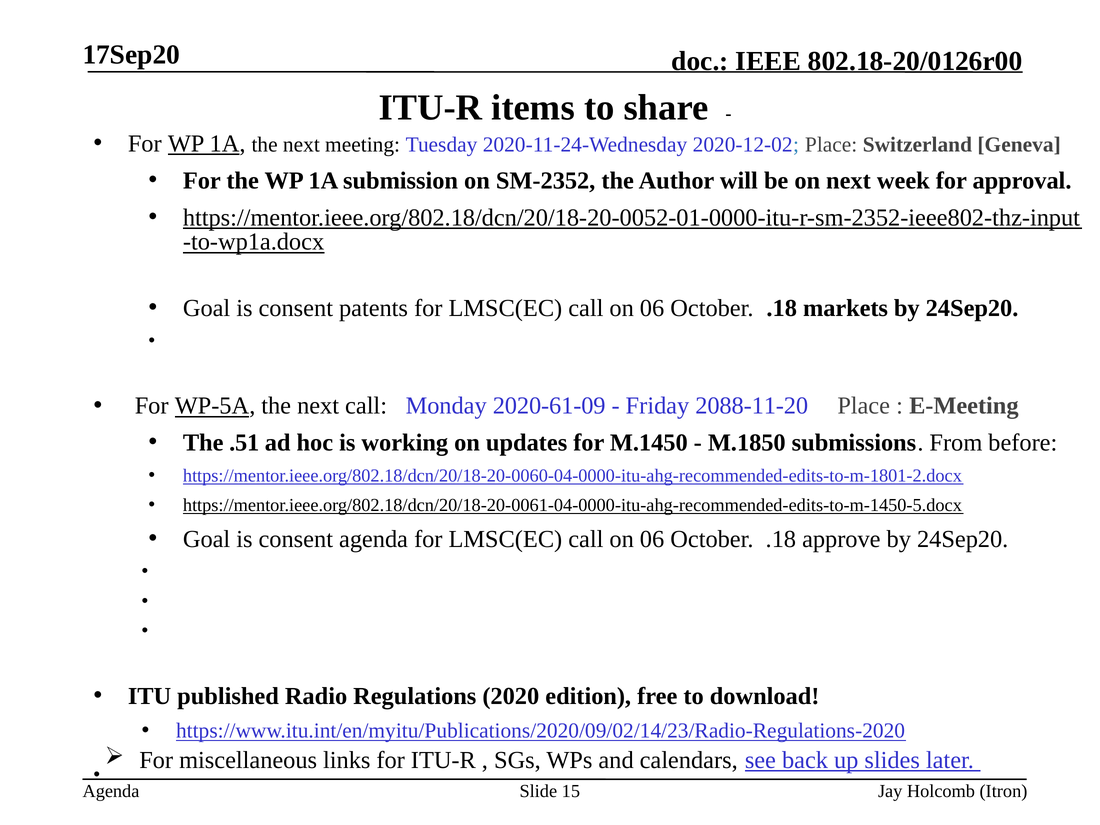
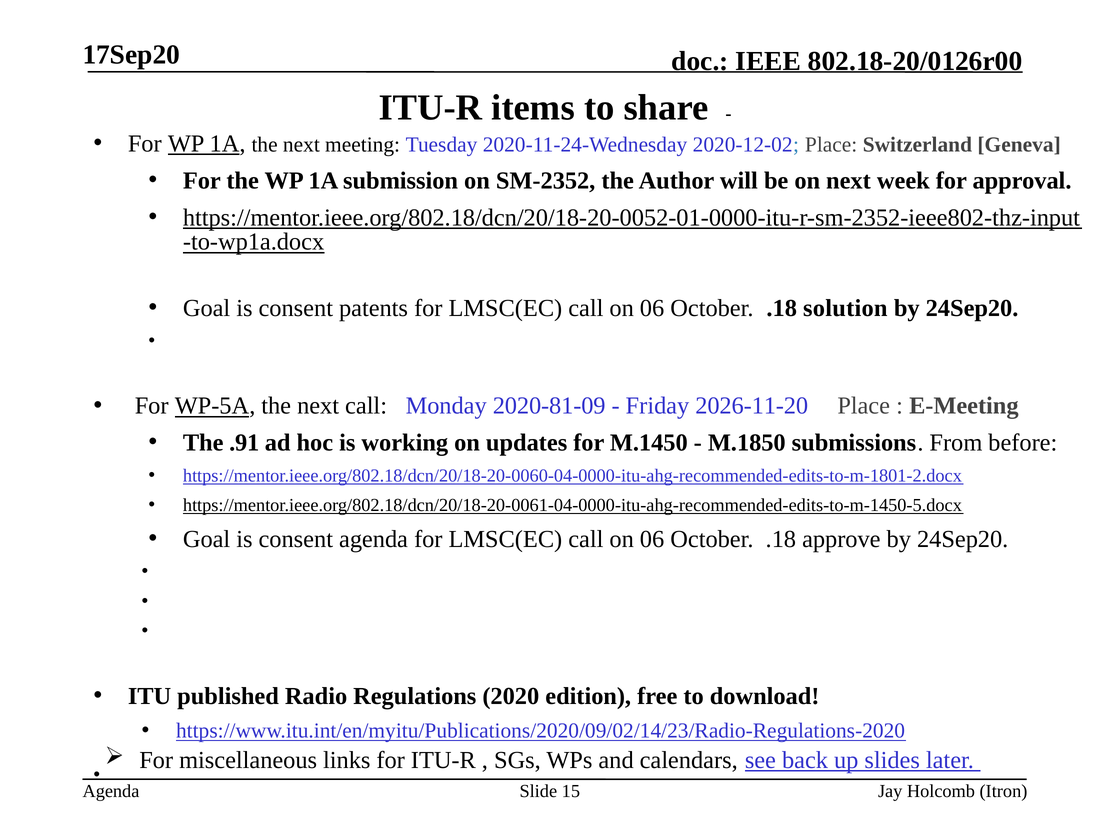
markets: markets -> solution
2020-61-09: 2020-61-09 -> 2020-81-09
2088-11-20: 2088-11-20 -> 2026-11-20
.51: .51 -> .91
